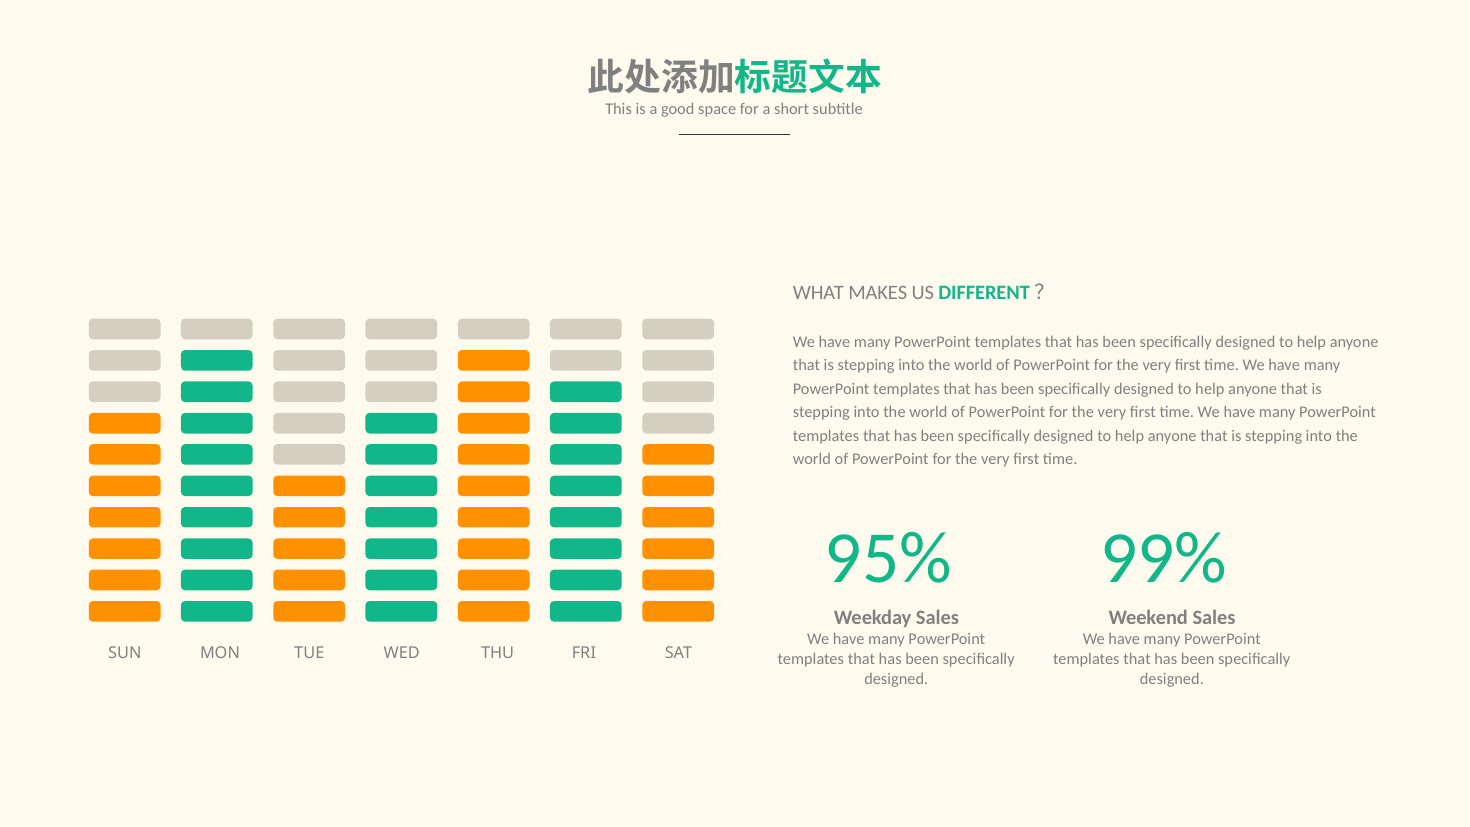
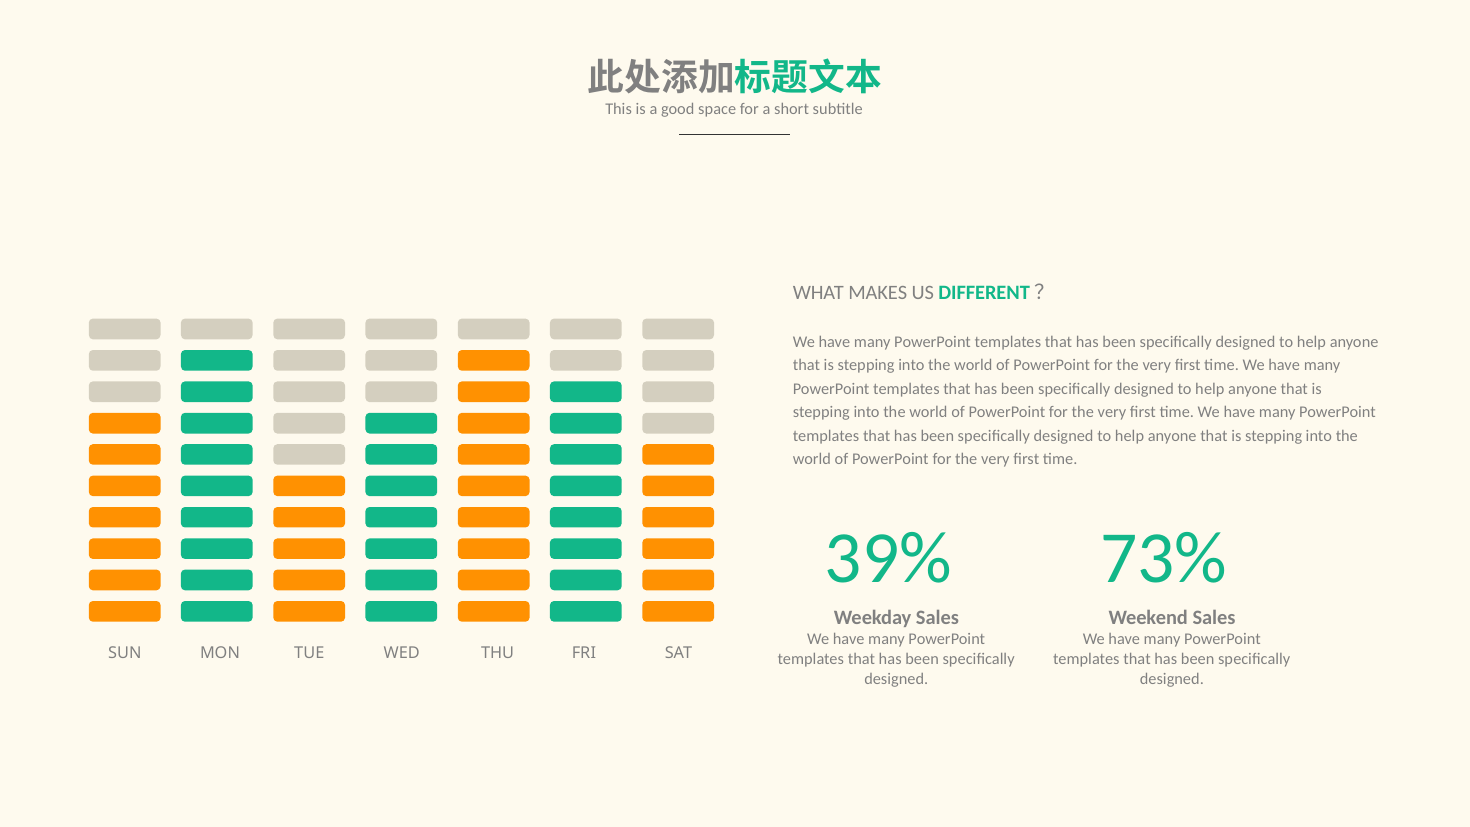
95%: 95% -> 39%
99%: 99% -> 73%
